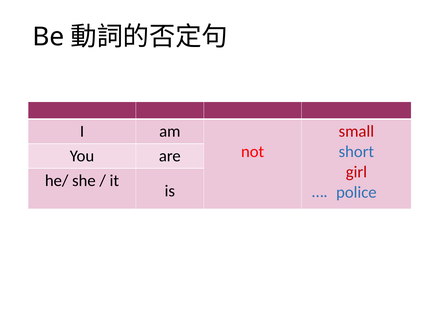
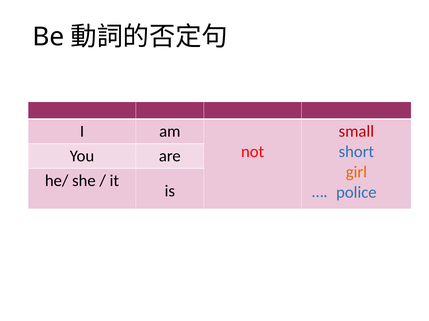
girl colour: red -> orange
